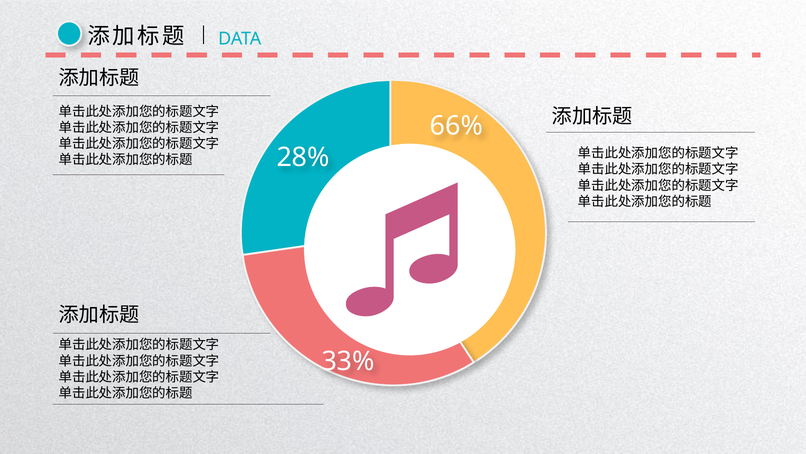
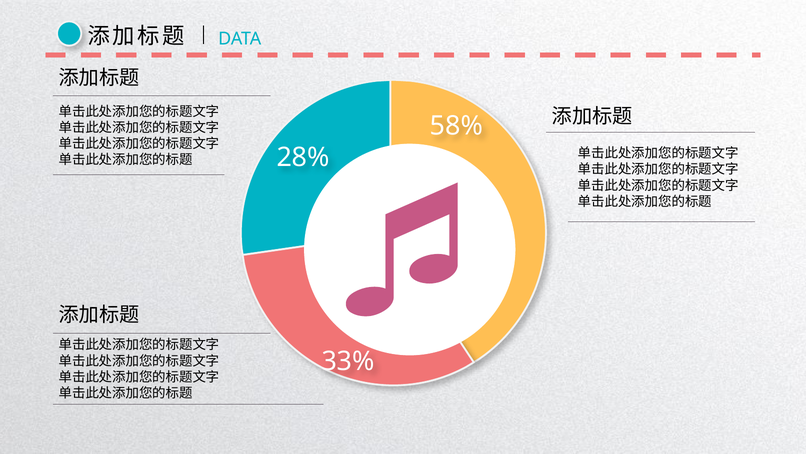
66%: 66% -> 58%
